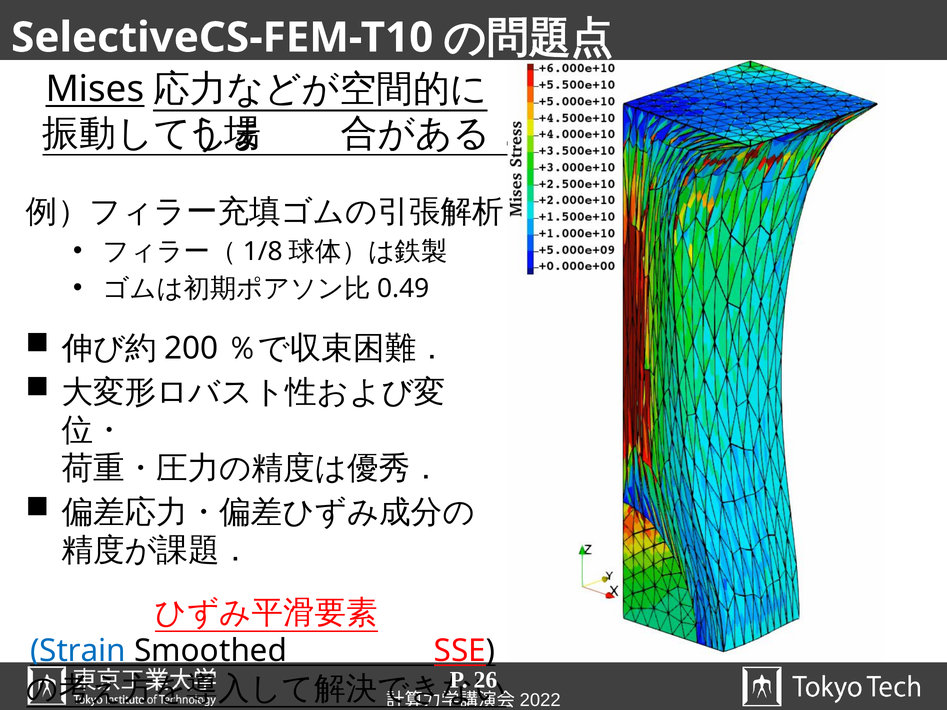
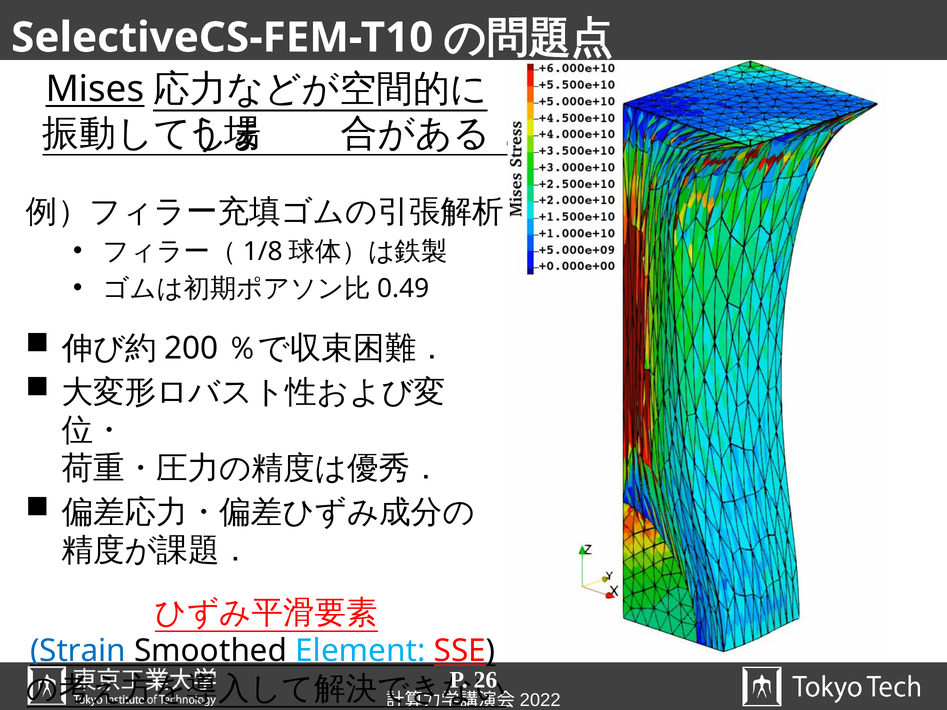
Element colour: white -> light blue
